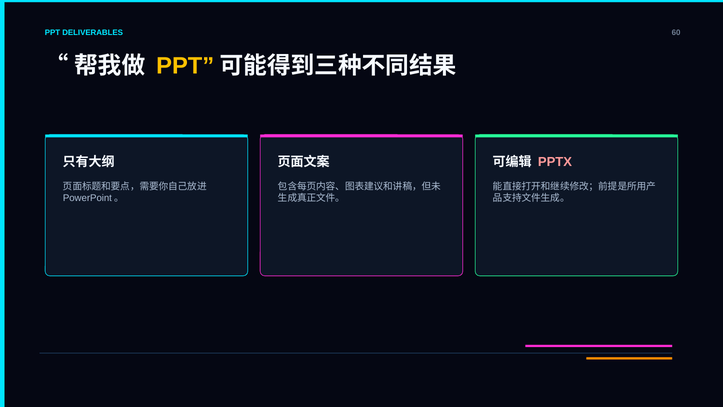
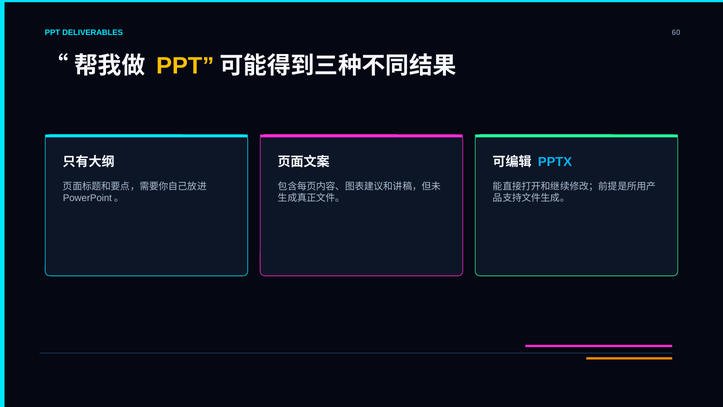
PPTX colour: pink -> light blue
